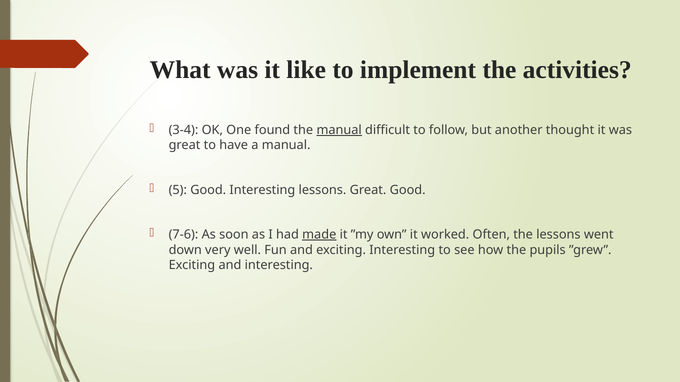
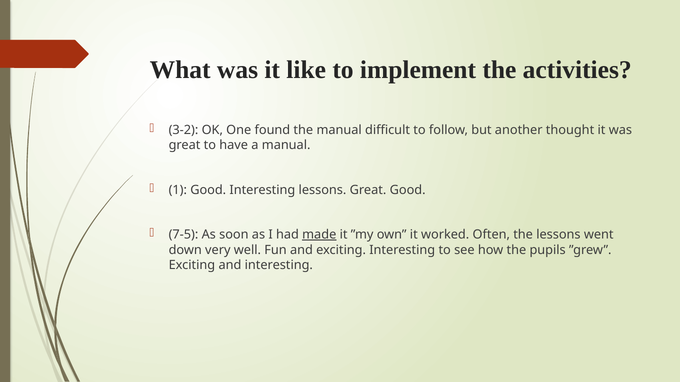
3-4: 3-4 -> 3-2
manual at (339, 130) underline: present -> none
5: 5 -> 1
7-6: 7-6 -> 7-5
